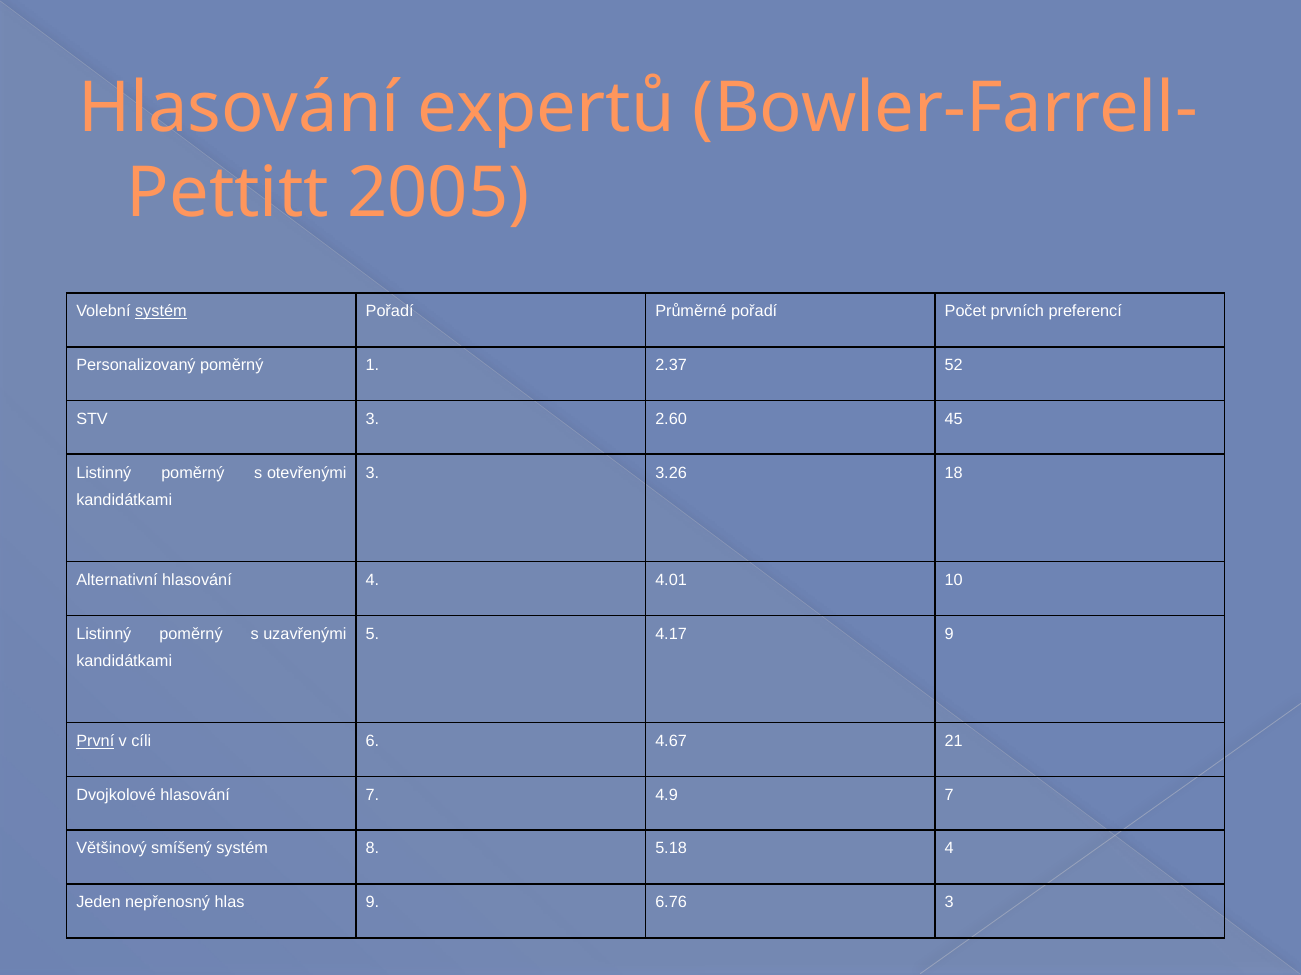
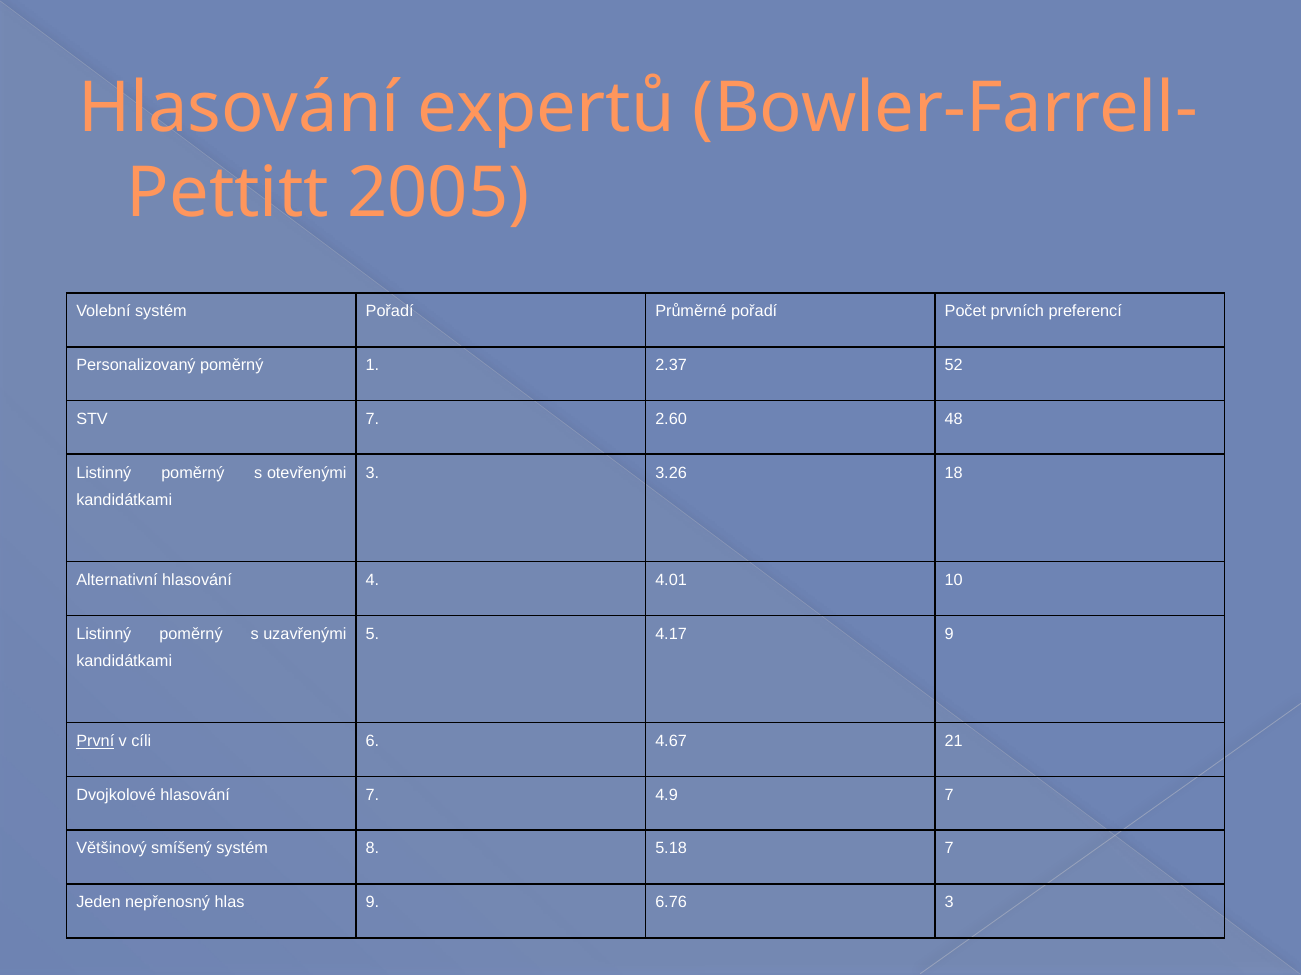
systém at (161, 312) underline: present -> none
STV 3: 3 -> 7
45: 45 -> 48
5.18 4: 4 -> 7
